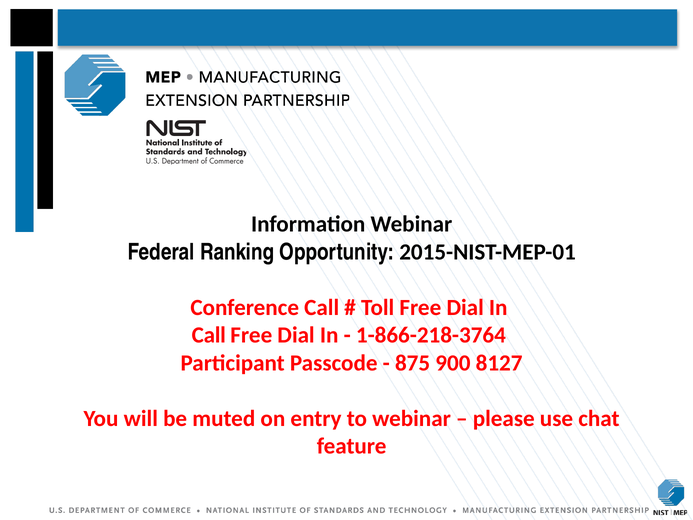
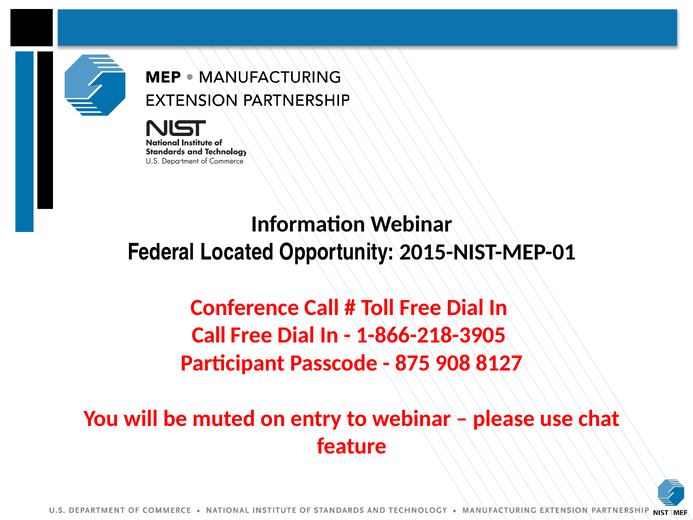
Ranking: Ranking -> Located
1-866-218-3764: 1-866-218-3764 -> 1-866-218-3905
900: 900 -> 908
